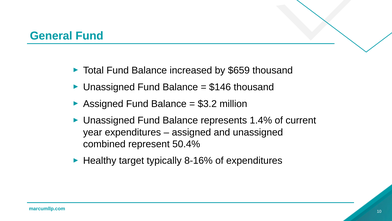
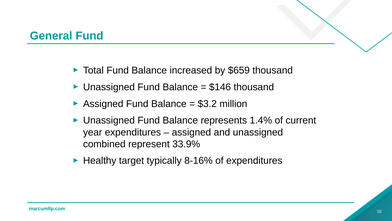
50.4%: 50.4% -> 33.9%
